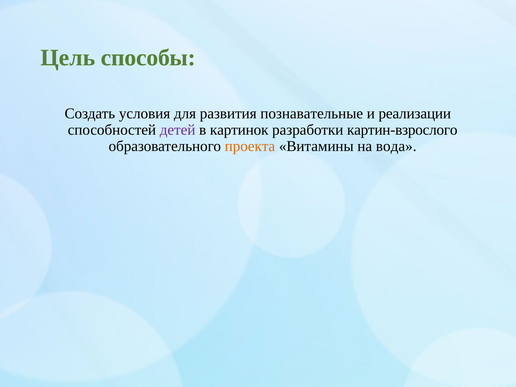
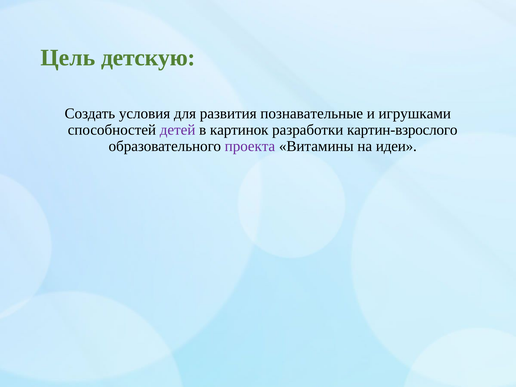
способы: способы -> детскую
реализации: реализации -> игрушками
проекта colour: orange -> purple
вода: вода -> идеи
